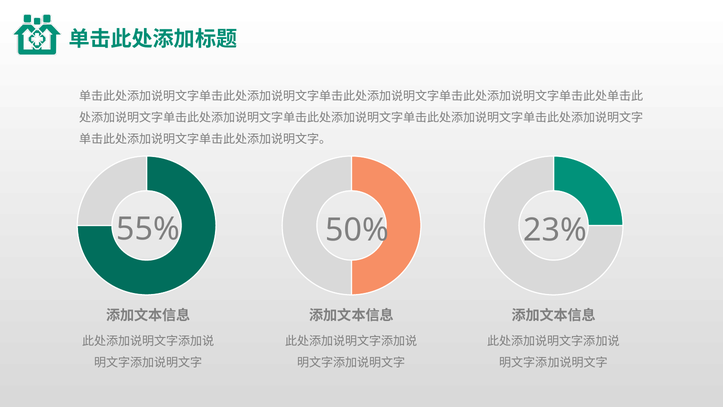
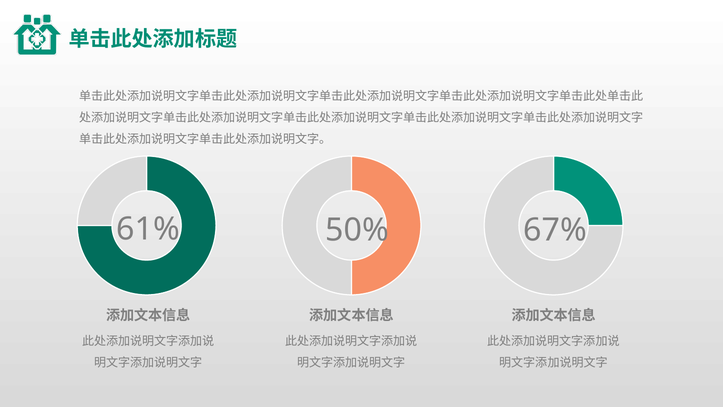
55%: 55% -> 61%
23%: 23% -> 67%
